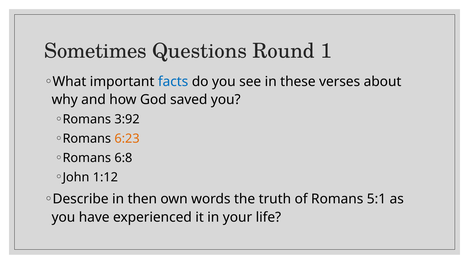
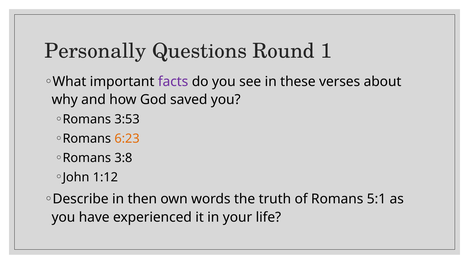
Sometimes: Sometimes -> Personally
facts colour: blue -> purple
3:92: 3:92 -> 3:53
6:8: 6:8 -> 3:8
